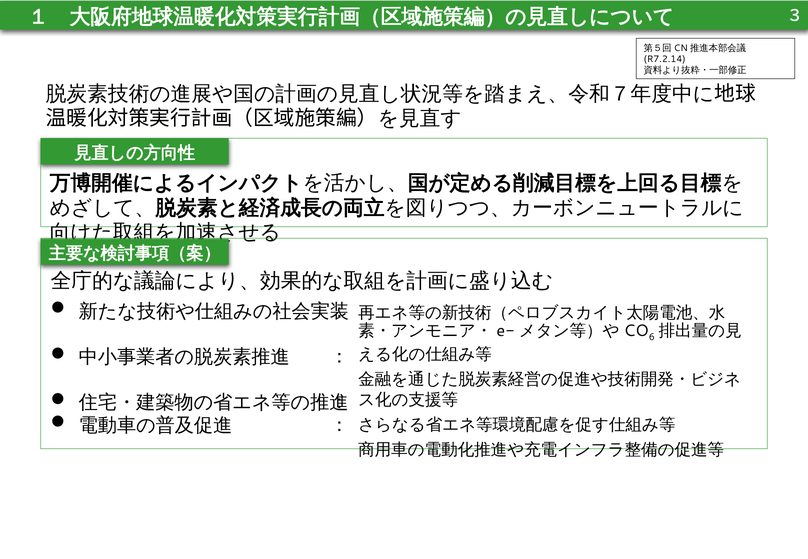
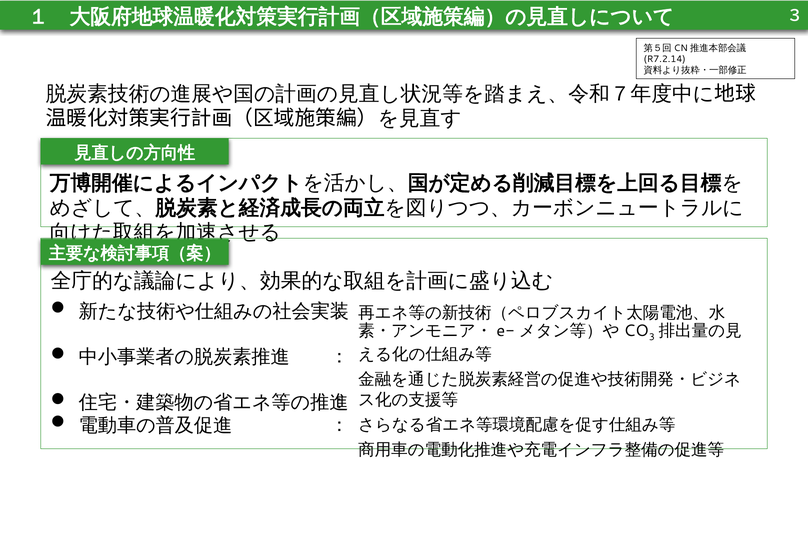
6 at (652, 337): 6 -> 3
